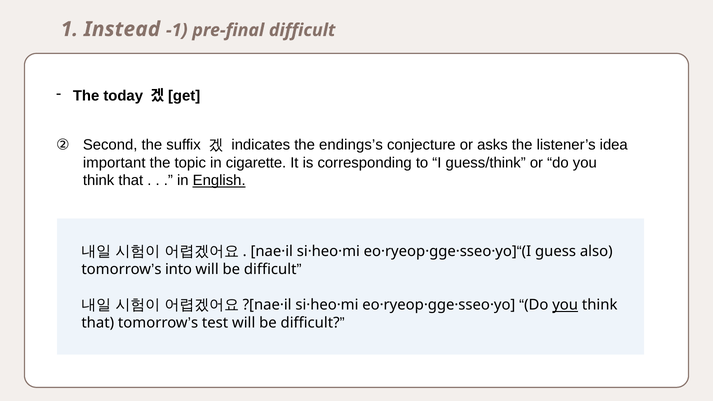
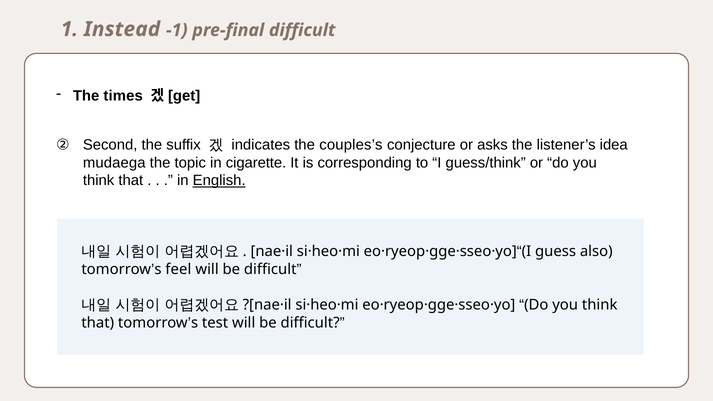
today: today -> times
endings’s: endings’s -> couples’s
important: important -> mudaega
into: into -> feel
you at (565, 305) underline: present -> none
